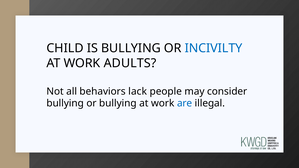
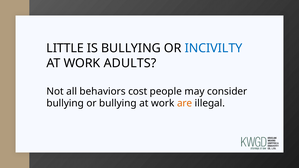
CHILD: CHILD -> LITTLE
lack: lack -> cost
are colour: blue -> orange
